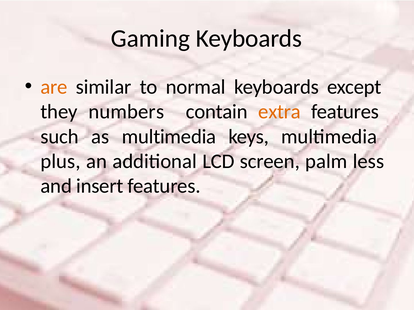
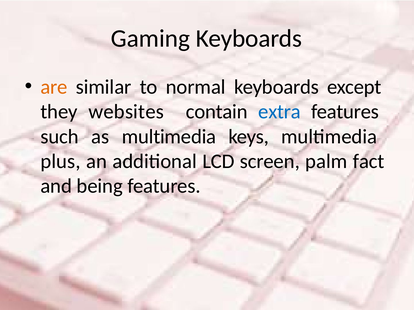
numbers: numbers -> websites
extra colour: orange -> blue
less: less -> fact
insert: insert -> being
